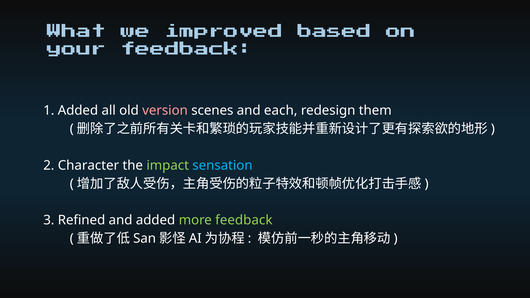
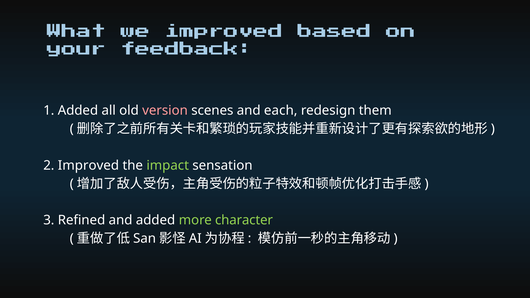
2 Character: Character -> Improved
sensation colour: light blue -> white
more feedback: feedback -> character
